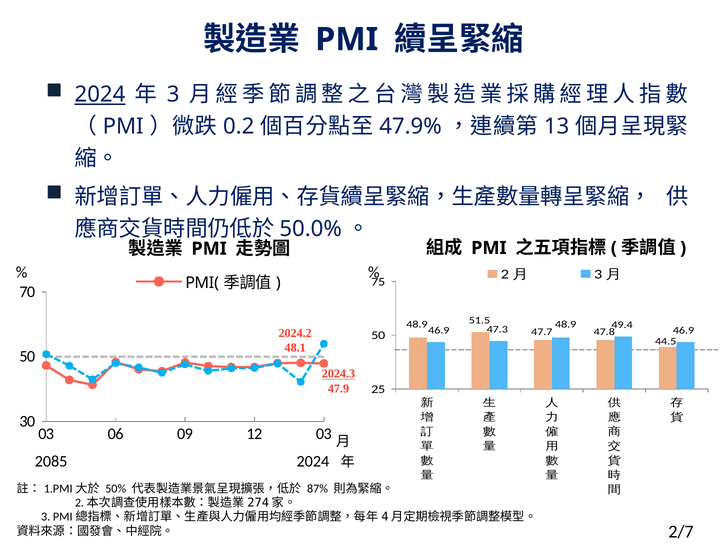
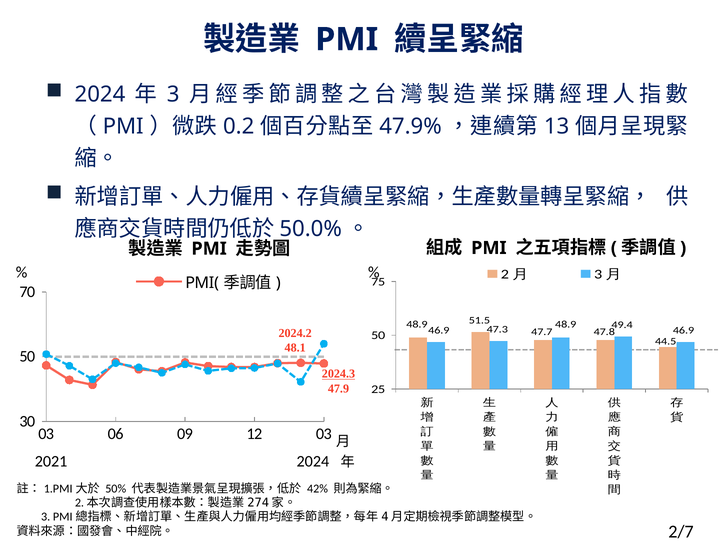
2024 at (100, 94) underline: present -> none
2085: 2085 -> 2021
87%: 87% -> 42%
